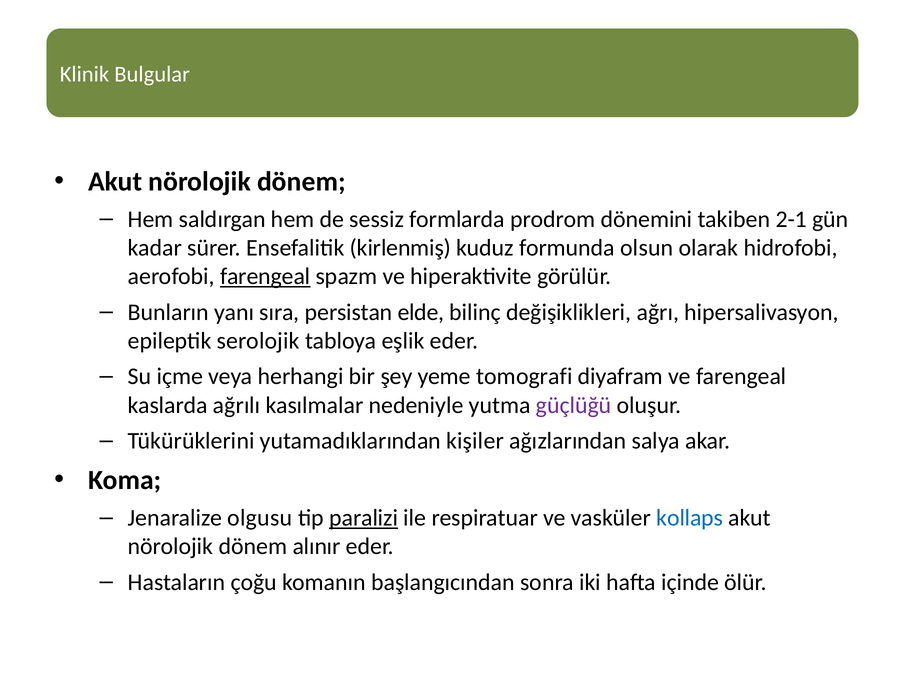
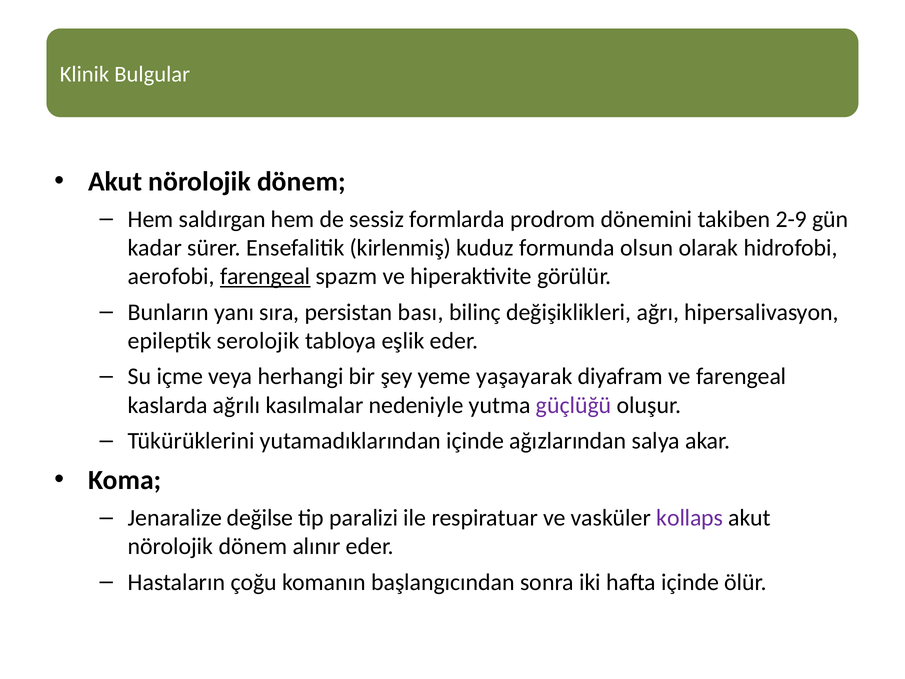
2-1: 2-1 -> 2-9
elde: elde -> bası
tomografi: tomografi -> yaşayarak
yutamadıklarından kişiler: kişiler -> içinde
olgusu: olgusu -> değilse
paralizi underline: present -> none
kollaps colour: blue -> purple
